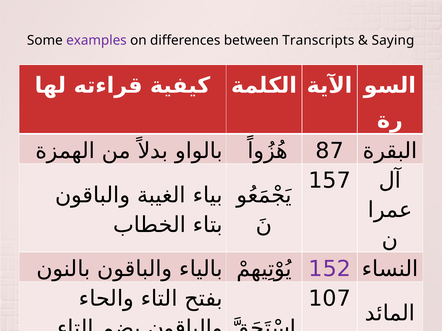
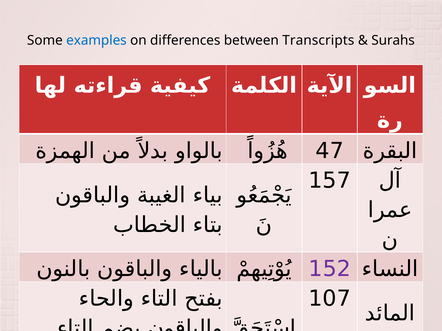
examples colour: purple -> blue
Saying: Saying -> Surahs
87: 87 -> 47
